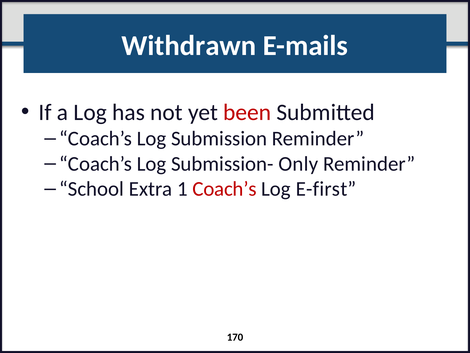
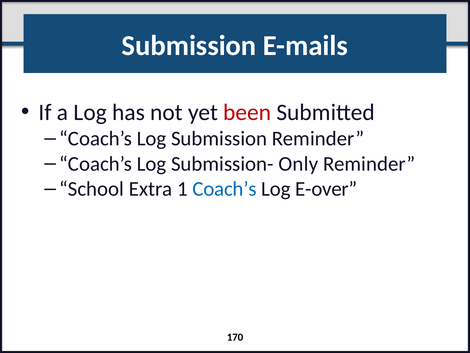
Withdrawn at (189, 45): Withdrawn -> Submission
Coach’s at (225, 189) colour: red -> blue
E-first: E-first -> E-over
